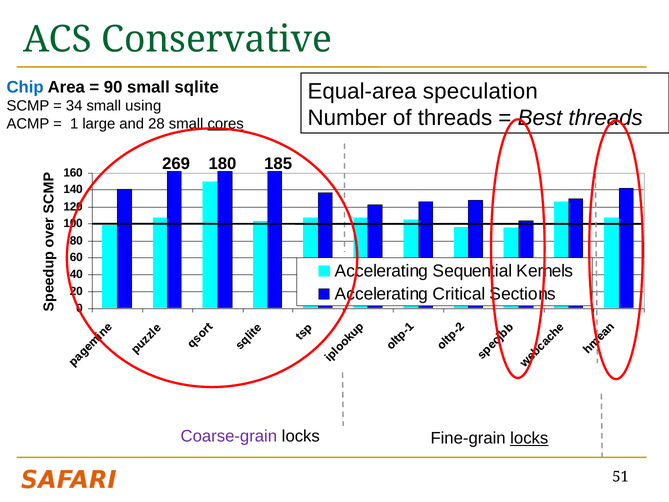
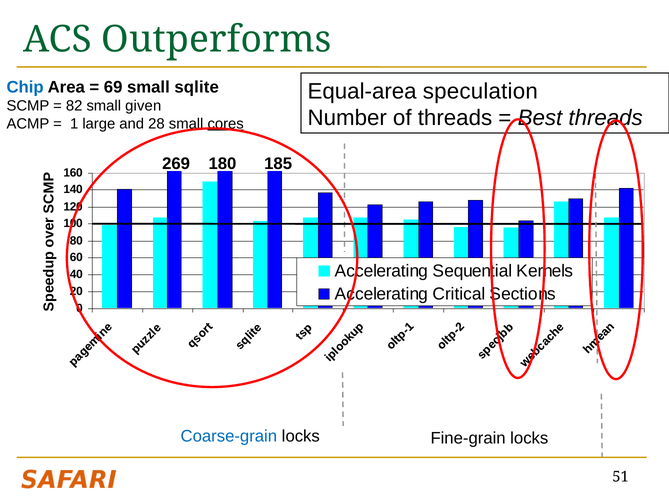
Conservative: Conservative -> Outperforms
90: 90 -> 69
34: 34 -> 82
using: using -> given
Coarse-grain colour: purple -> blue
locks at (529, 438) underline: present -> none
